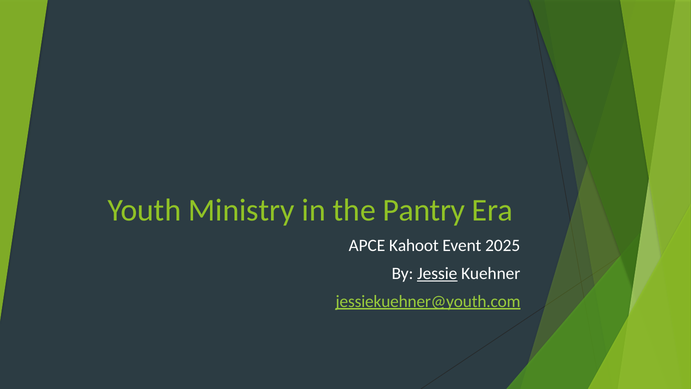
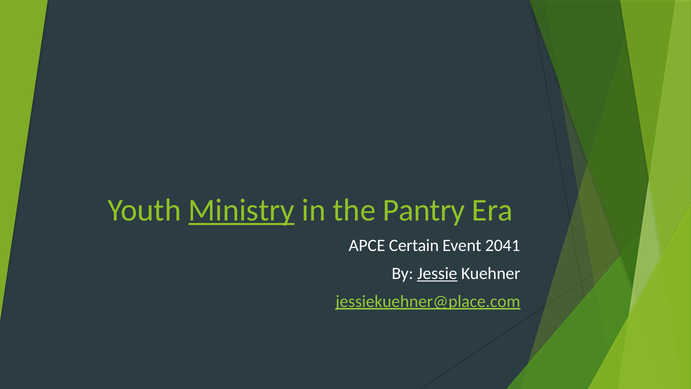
Ministry underline: none -> present
Kahoot: Kahoot -> Certain
2025: 2025 -> 2041
jessiekuehner@youth.com: jessiekuehner@youth.com -> jessiekuehner@place.com
